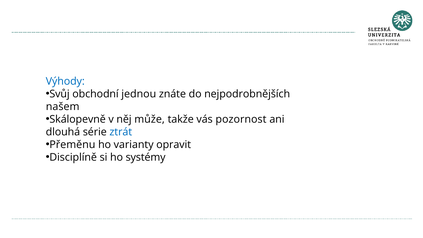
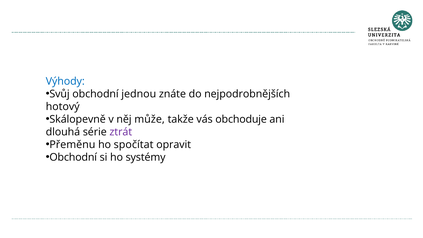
našem: našem -> hotový
pozornost: pozornost -> obchoduje
ztrát colour: blue -> purple
varianty: varianty -> spočítat
Disciplíně at (73, 157): Disciplíně -> Obchodní
